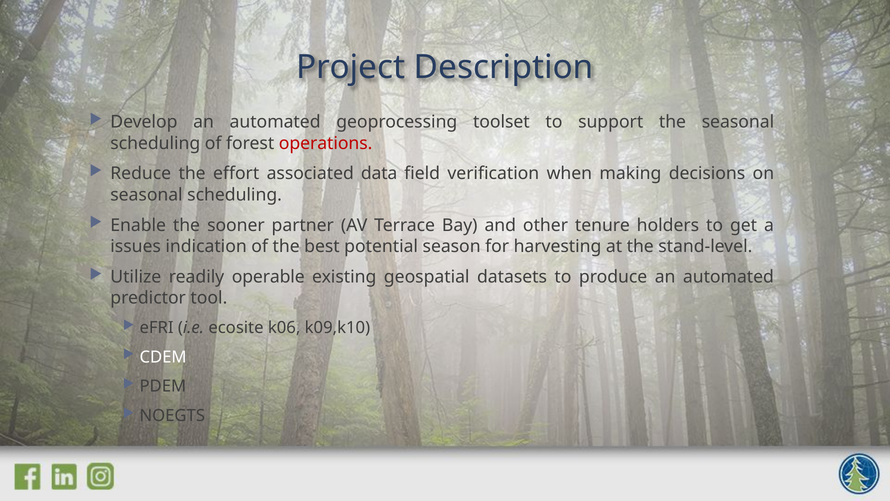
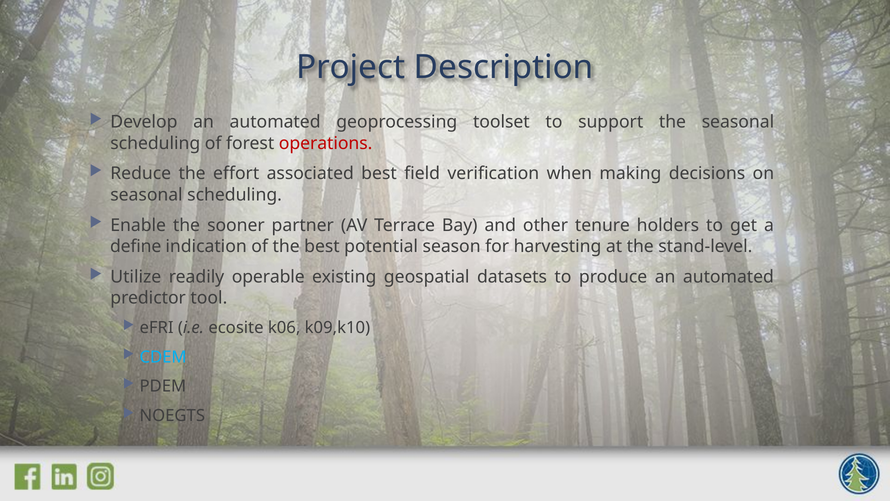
associated data: data -> best
issues: issues -> define
CDEM colour: white -> light blue
